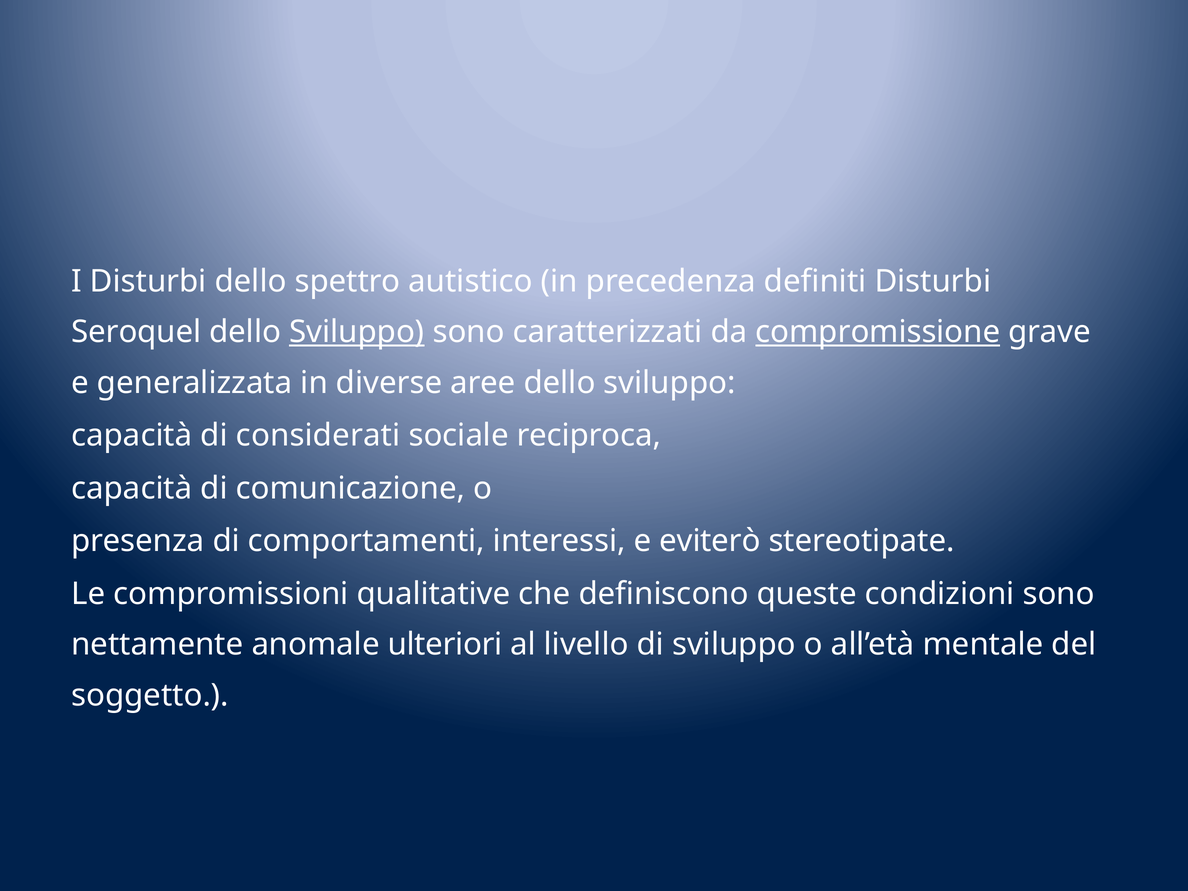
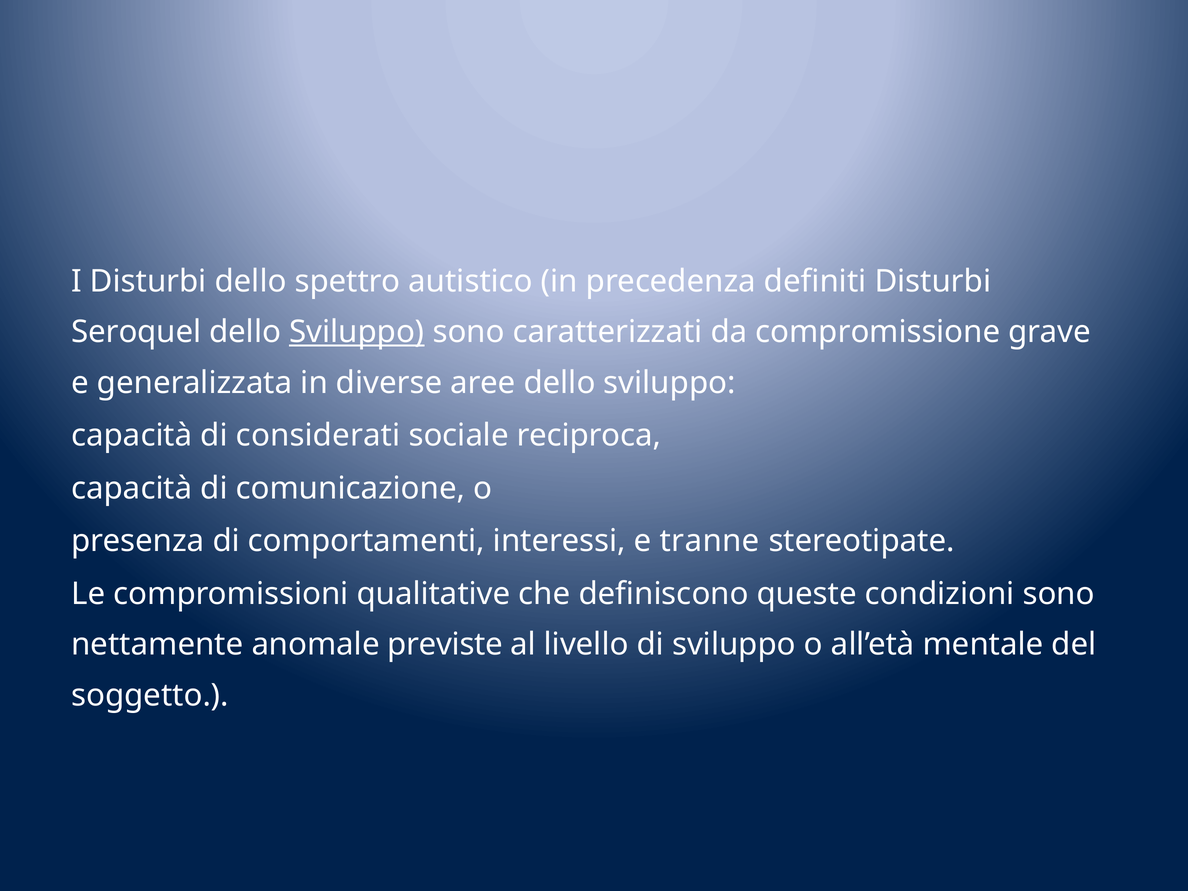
compromissione underline: present -> none
eviterò: eviterò -> tranne
ulteriori: ulteriori -> previste
